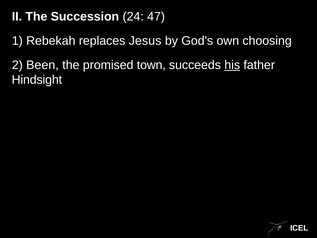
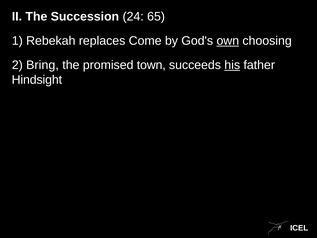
47: 47 -> 65
Jesus: Jesus -> Come
own underline: none -> present
Been: Been -> Bring
